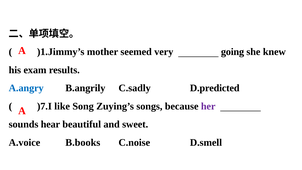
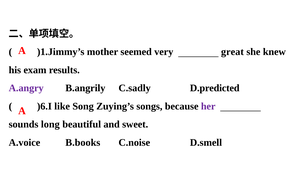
going: going -> great
A.angry colour: blue -> purple
)7.I: )7.I -> )6.I
hear: hear -> long
